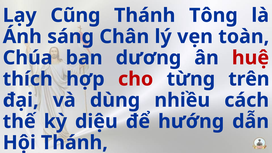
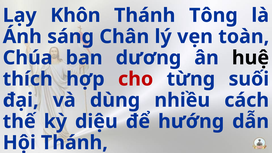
Cũng: Cũng -> Khôn
huệ colour: red -> black
trên: trên -> suối
